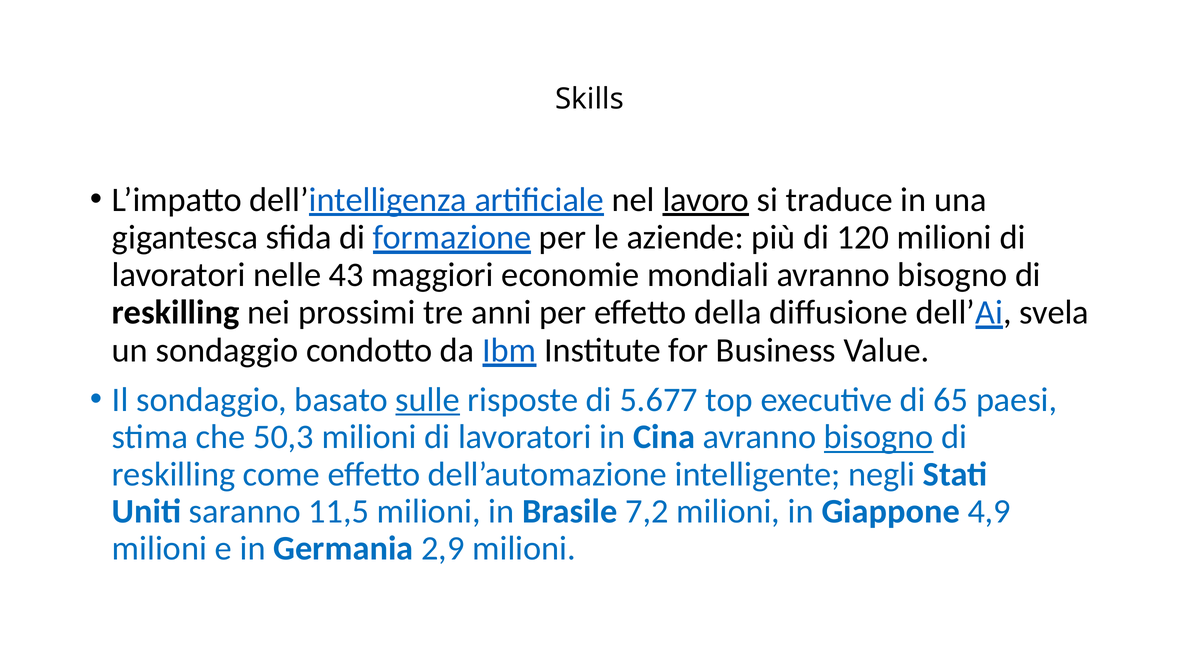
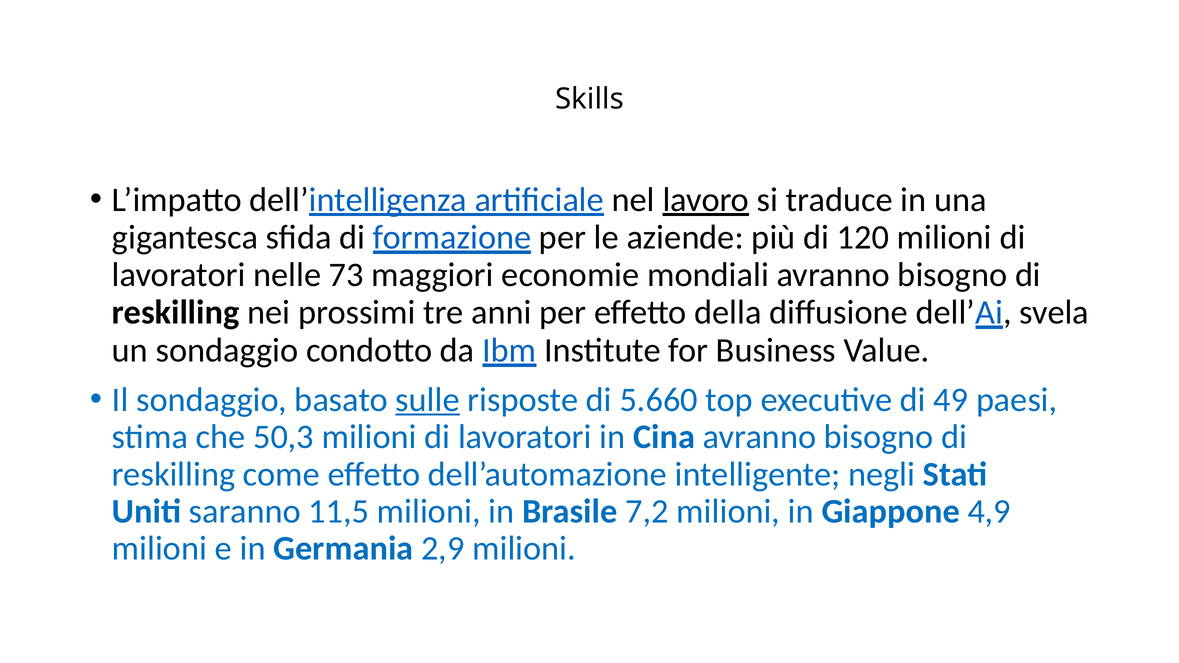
43: 43 -> 73
5.677: 5.677 -> 5.660
65: 65 -> 49
bisogno at (879, 437) underline: present -> none
